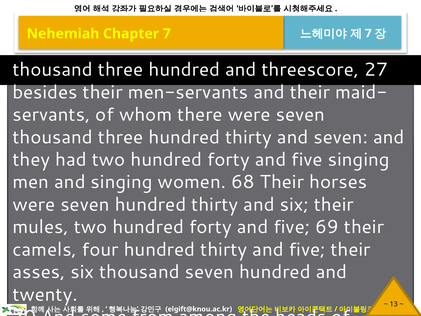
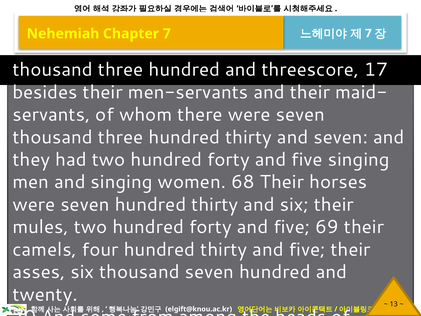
27: 27 -> 17
